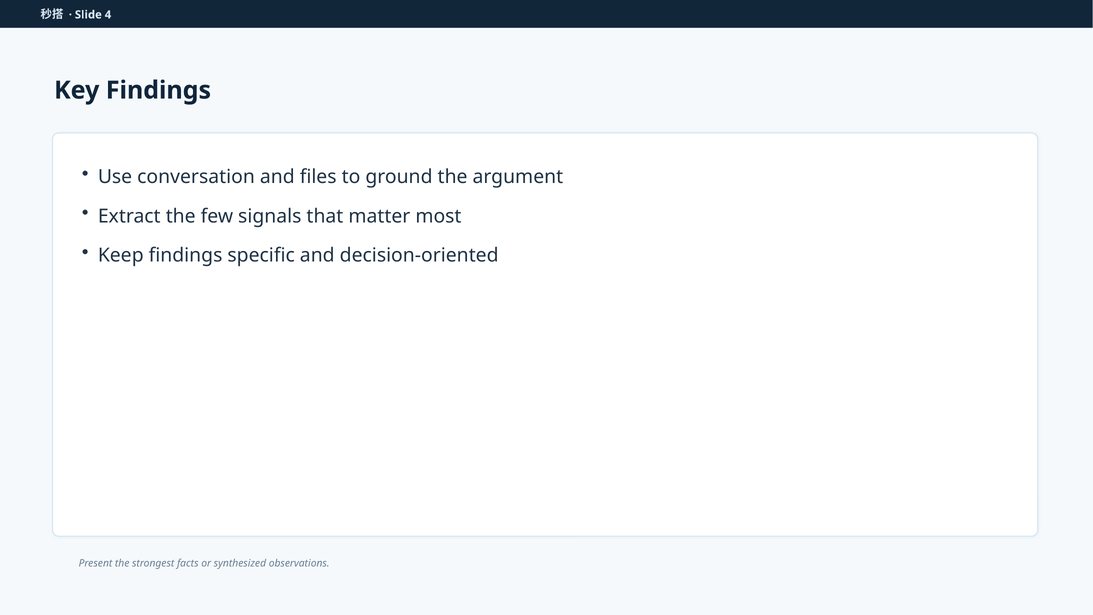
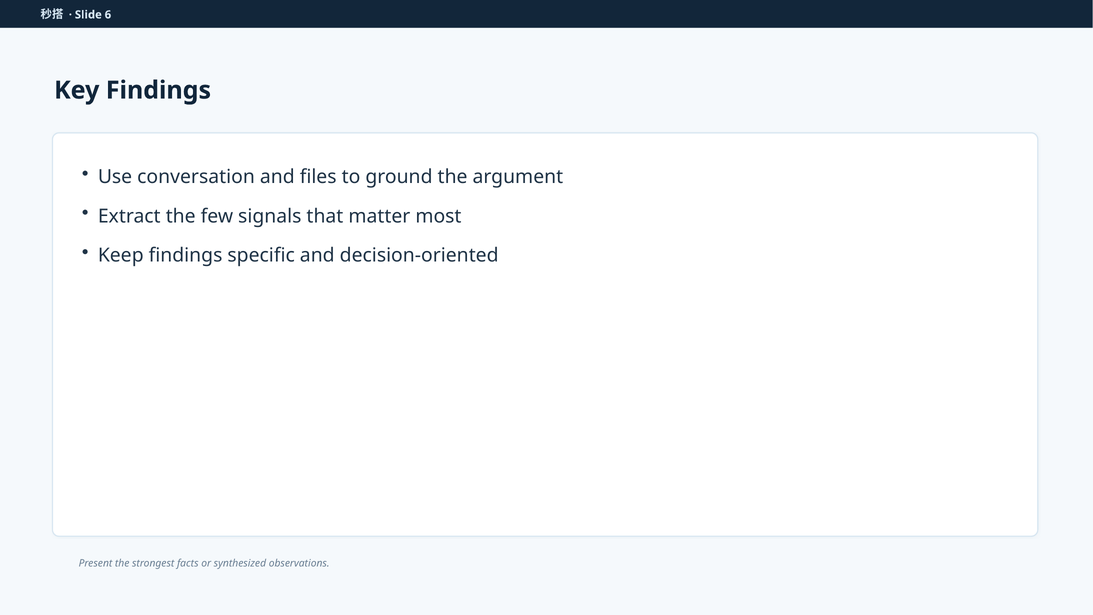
4: 4 -> 6
